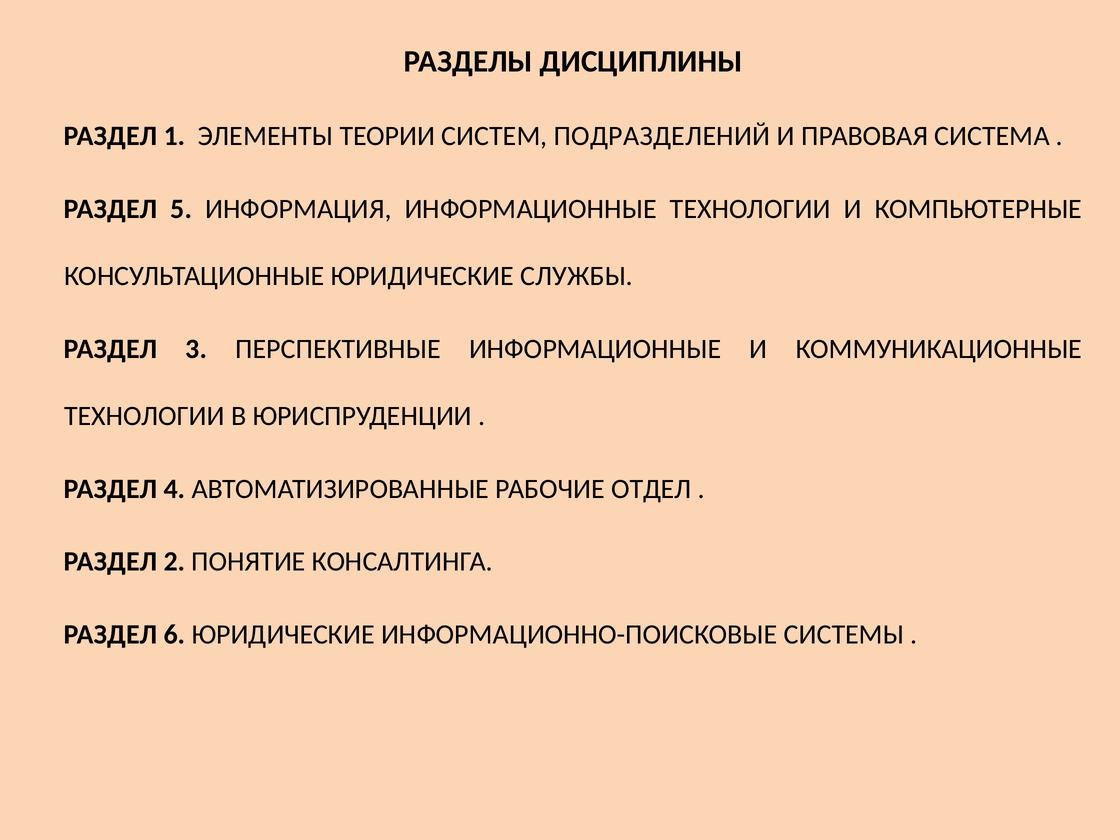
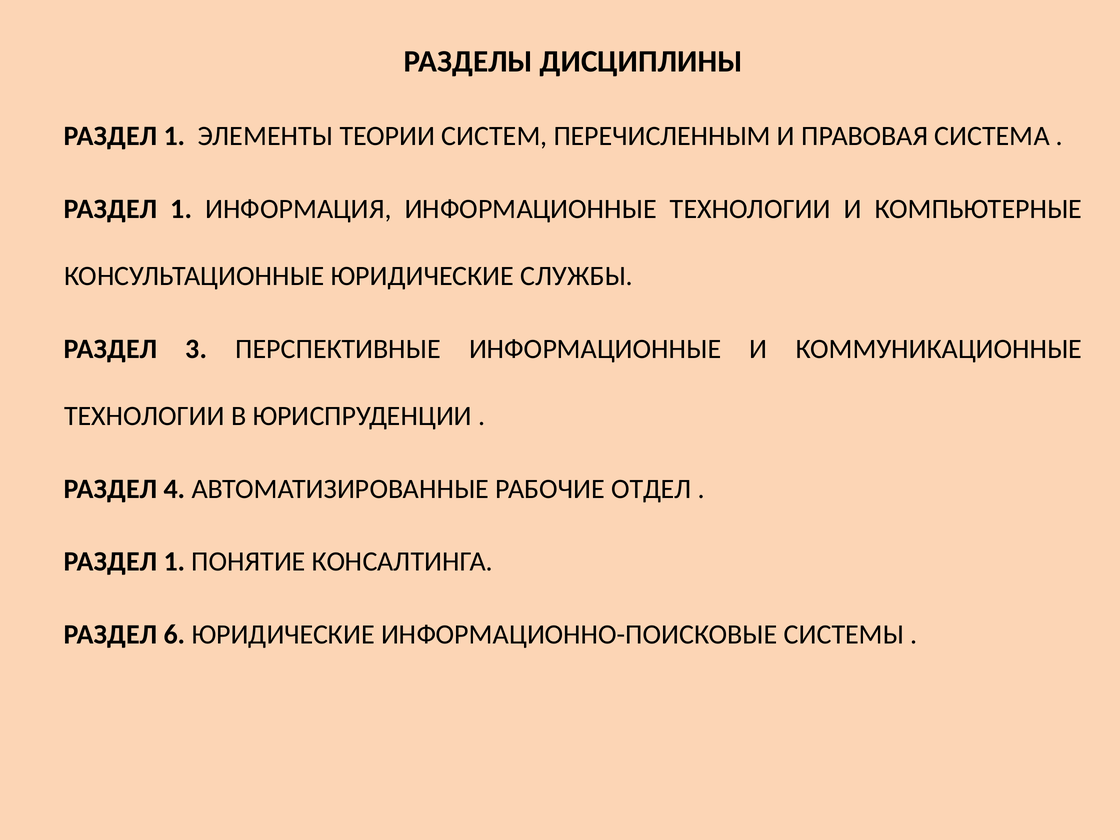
ПОДРАЗДЕЛЕНИЙ: ПОДРАЗДЕЛЕНИЙ -> ПЕРЕЧИСЛЕННЫМ
5 at (181, 209): 5 -> 1
2 at (174, 562): 2 -> 1
